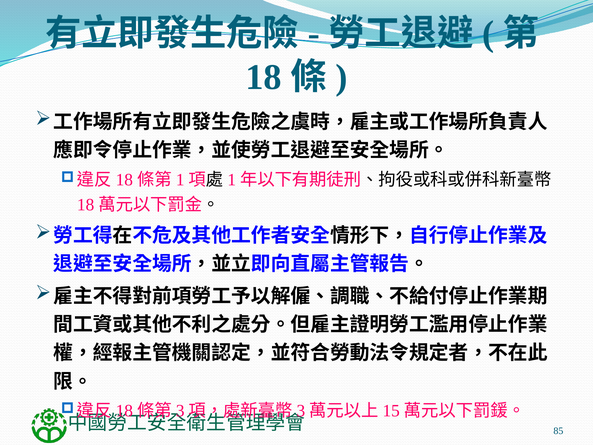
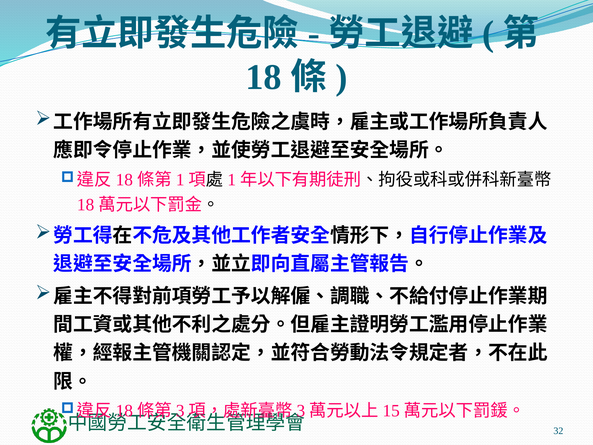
85: 85 -> 32
